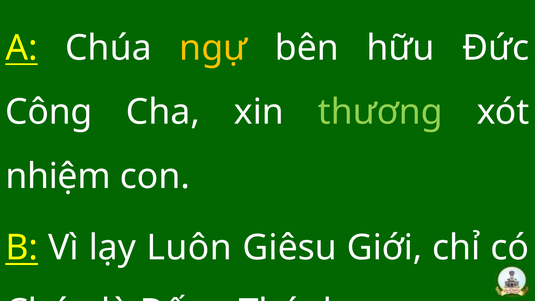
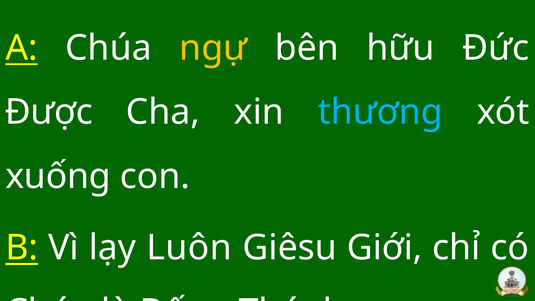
Công: Công -> Được
thương colour: light green -> light blue
nhiệm: nhiệm -> xuống
